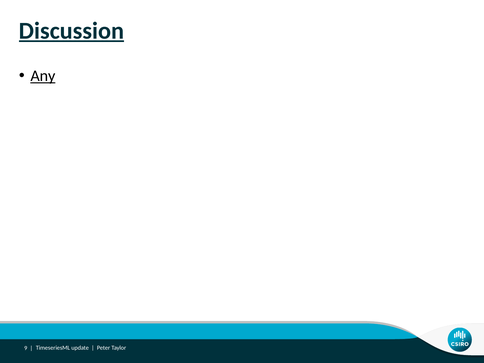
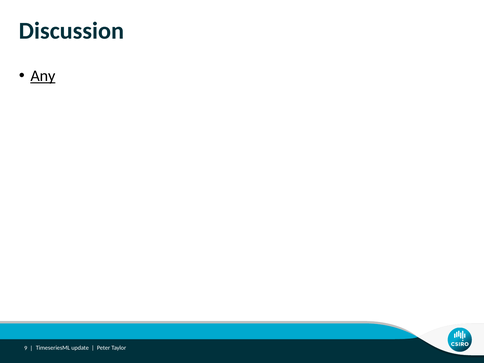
Discussion underline: present -> none
